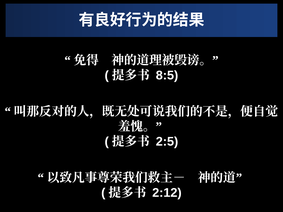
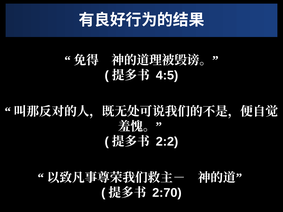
8:5: 8:5 -> 4:5
2:5: 2:5 -> 2:2
2:12: 2:12 -> 2:70
